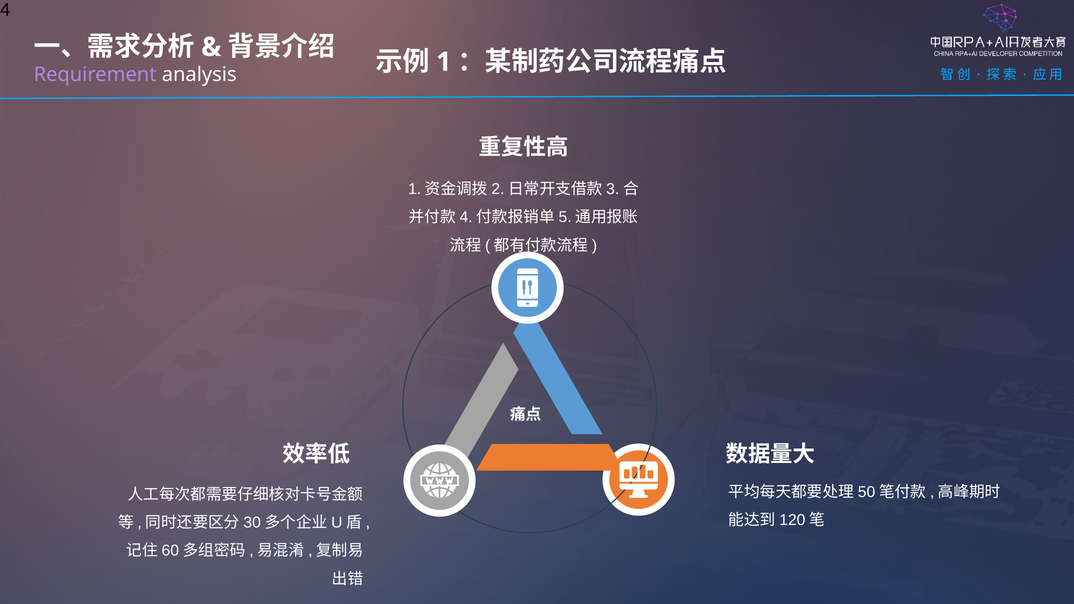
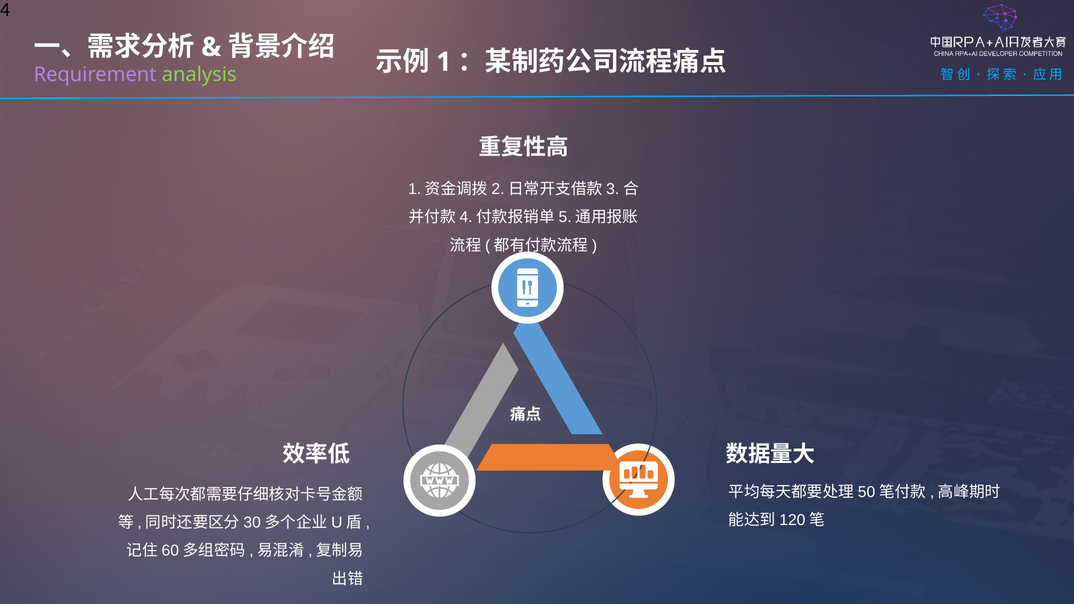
analysis colour: white -> light green
